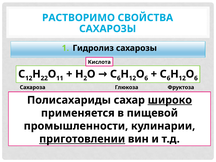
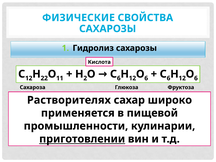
РАСТВОРИМО: РАСТВОРИМО -> ФИЗИЧЕСКИЕ
Полисахариды: Полисахариды -> Растворителях
широко underline: present -> none
